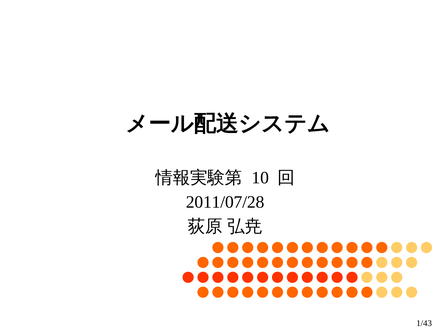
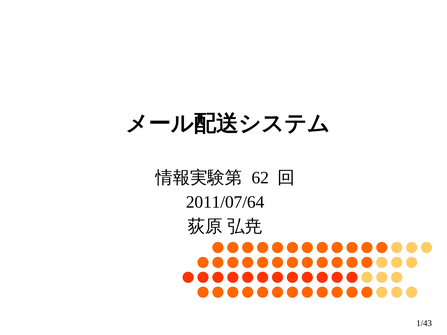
10: 10 -> 62
2011/07/28: 2011/07/28 -> 2011/07/64
